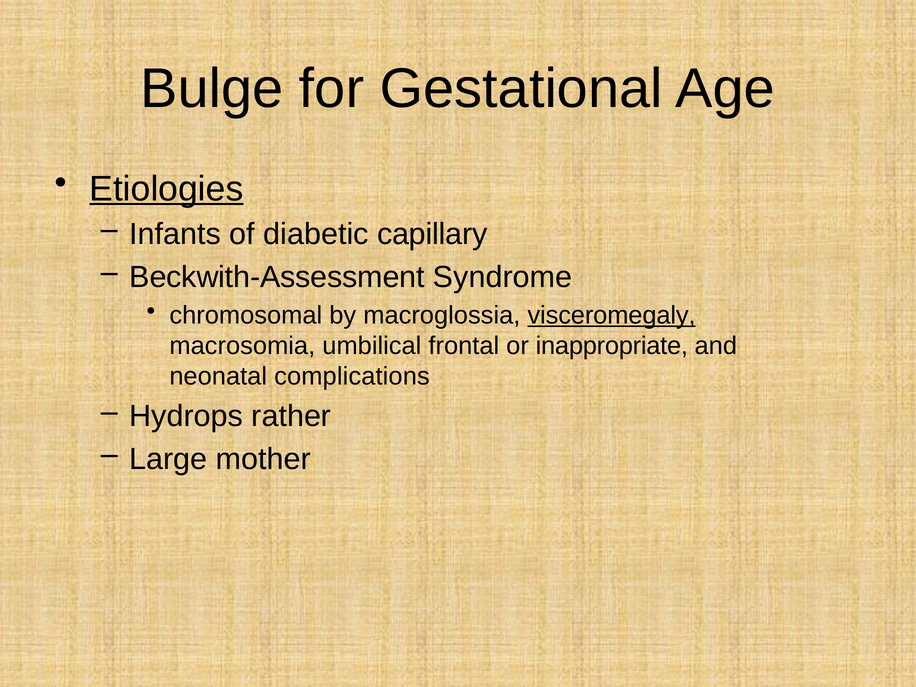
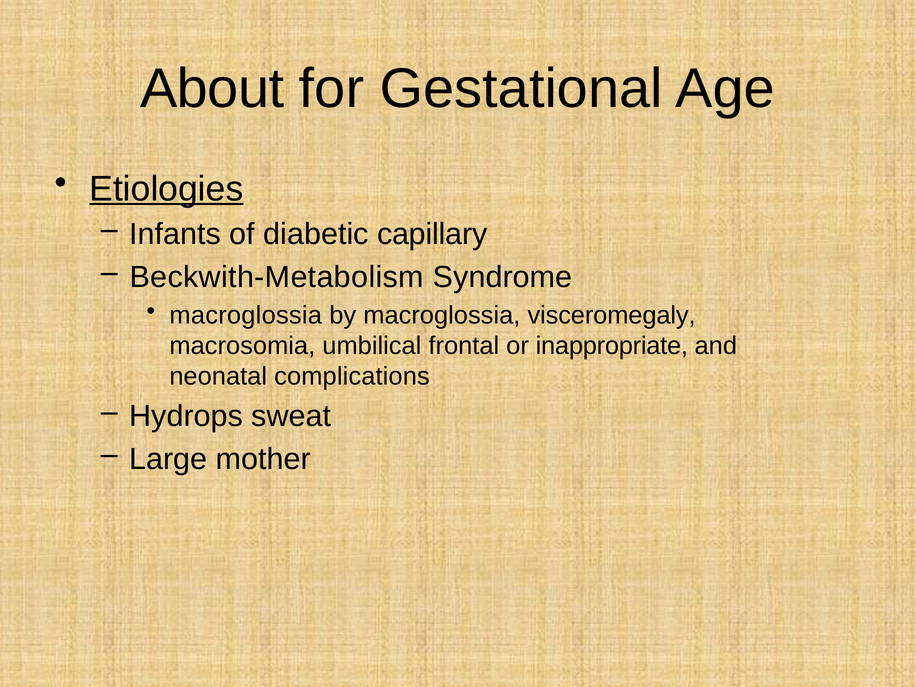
Bulge: Bulge -> About
Beckwith-Assessment: Beckwith-Assessment -> Beckwith-Metabolism
chromosomal at (246, 315): chromosomal -> macroglossia
visceromegaly underline: present -> none
rather: rather -> sweat
